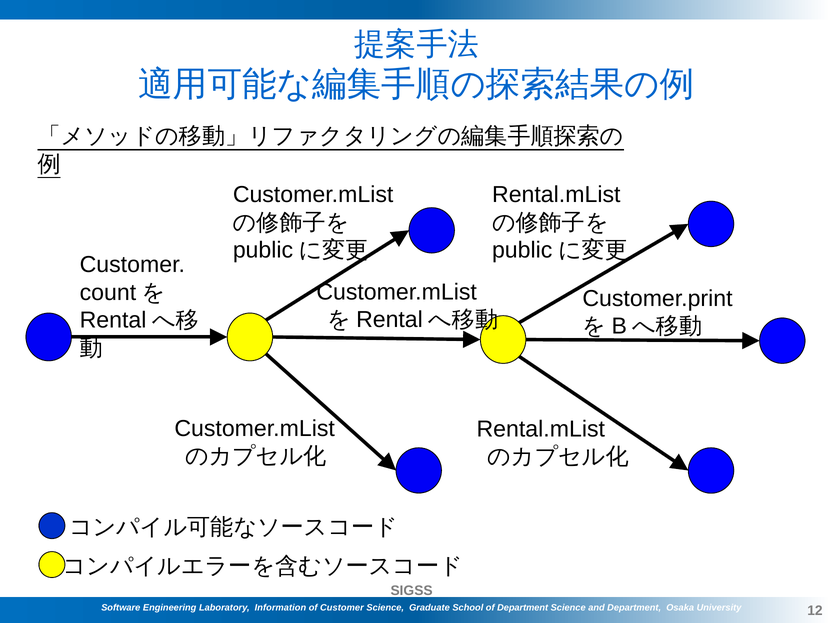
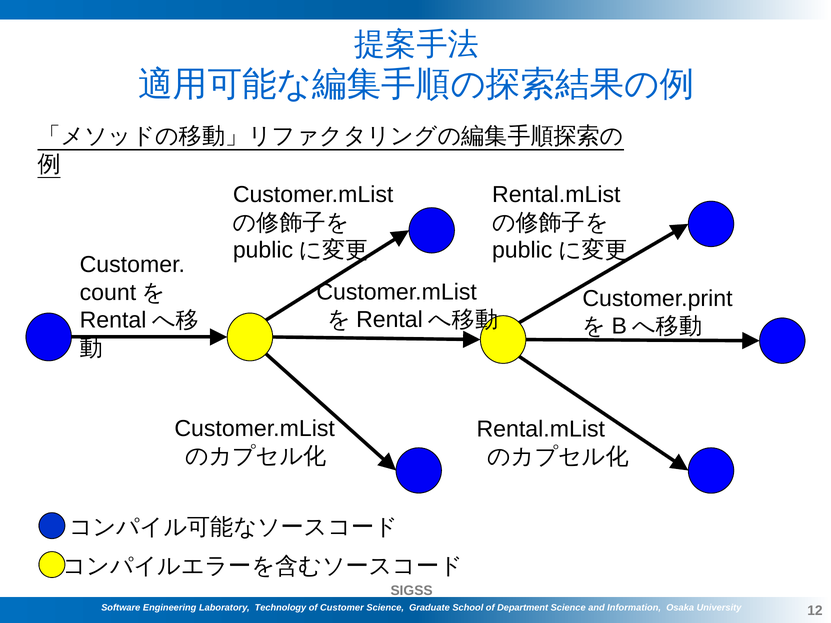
Information: Information -> Technology
and Department: Department -> Information
